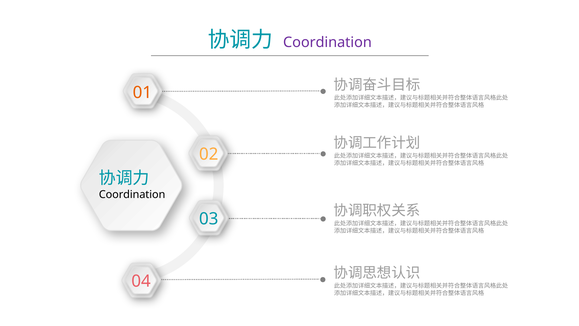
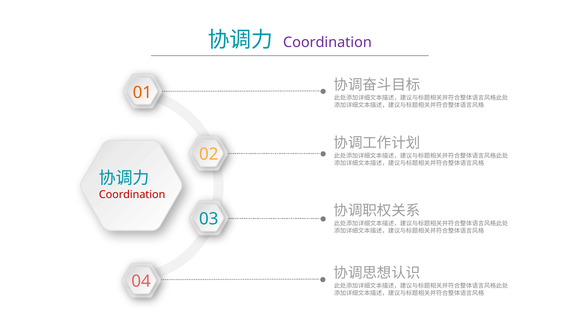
Coordination at (132, 194) colour: black -> red
